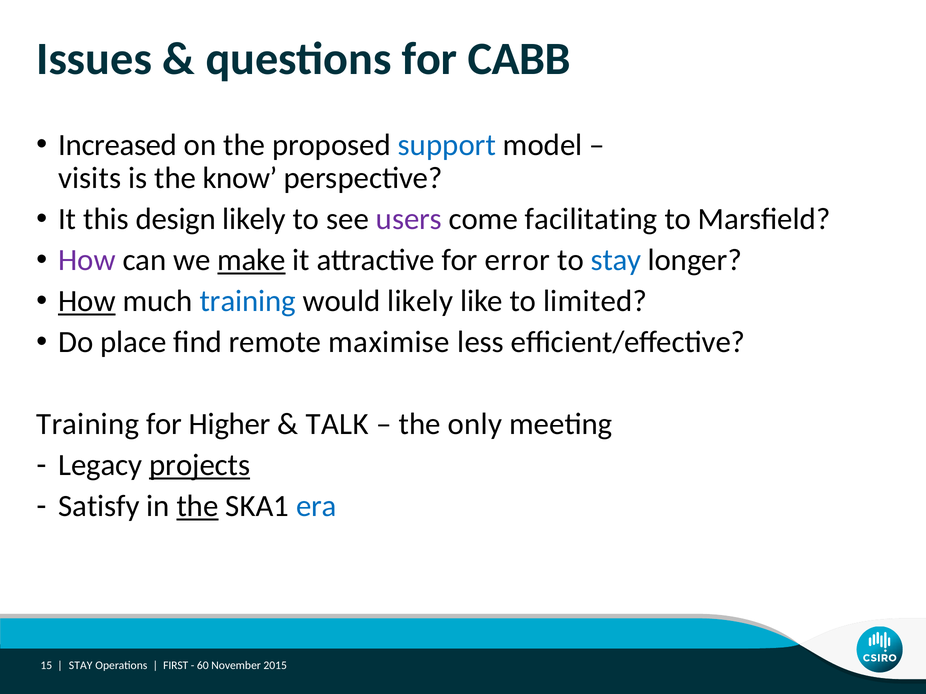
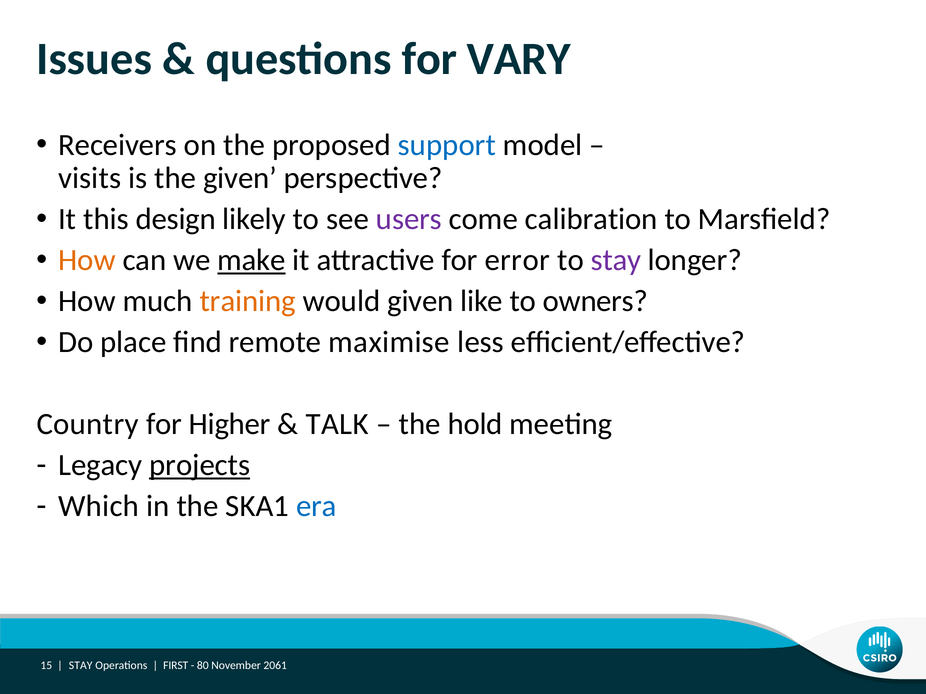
CABB: CABB -> VARY
Increased: Increased -> Receivers
the know: know -> given
facilitating: facilitating -> calibration
How at (87, 260) colour: purple -> orange
stay at (616, 260) colour: blue -> purple
How at (87, 301) underline: present -> none
training at (248, 301) colour: blue -> orange
would likely: likely -> given
limited: limited -> owners
Training at (88, 425): Training -> Country
only: only -> hold
Satisfy: Satisfy -> Which
the at (198, 507) underline: present -> none
60: 60 -> 80
2015: 2015 -> 2061
